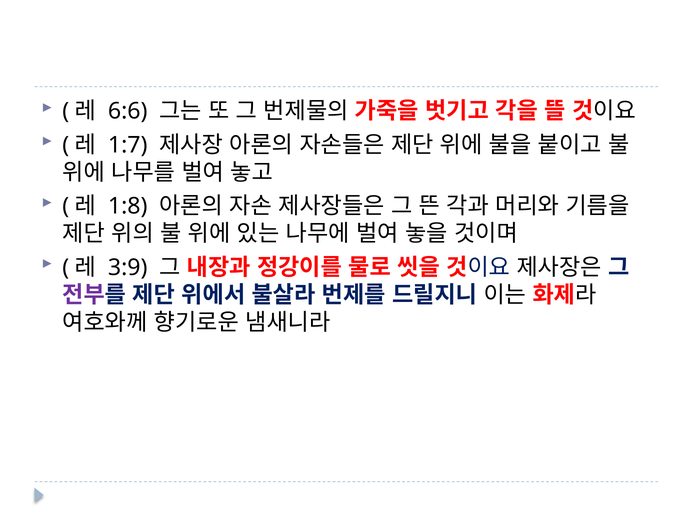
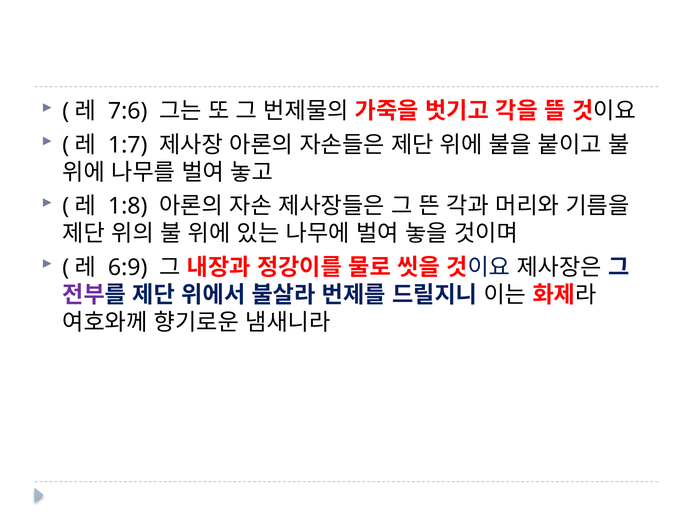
6:6: 6:6 -> 7:6
3:9: 3:9 -> 6:9
